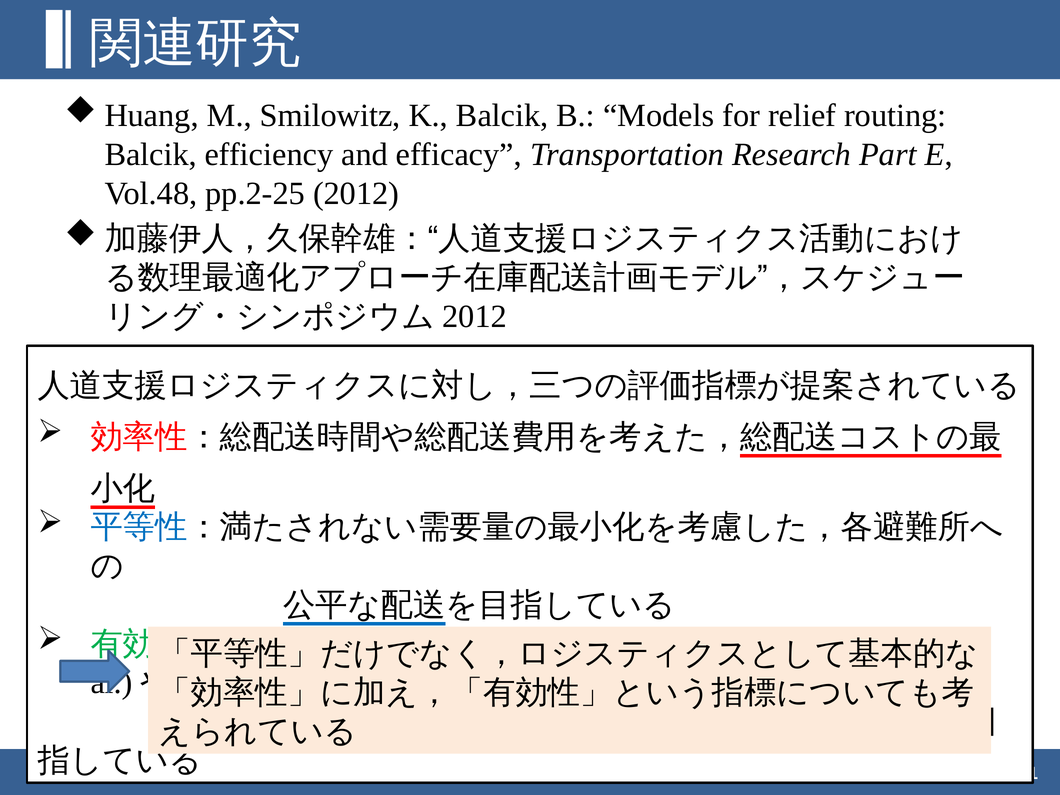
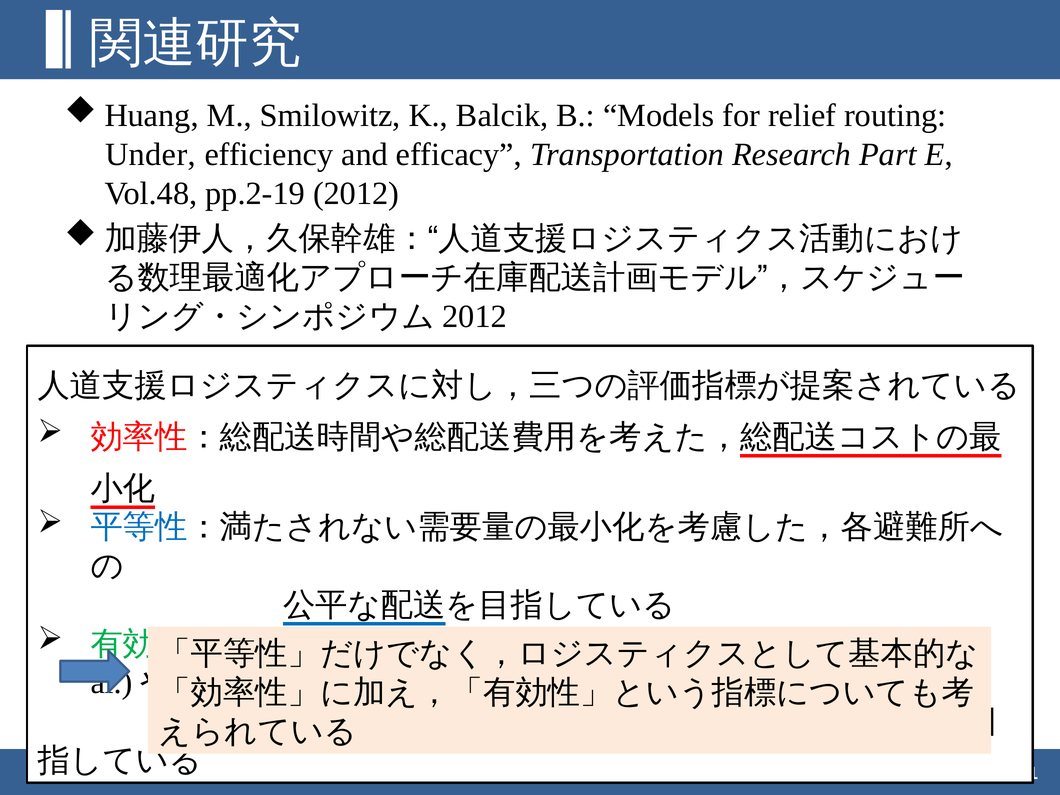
Balcik at (151, 154): Balcik -> Under
pp.2-25: pp.2-25 -> pp.2-19
